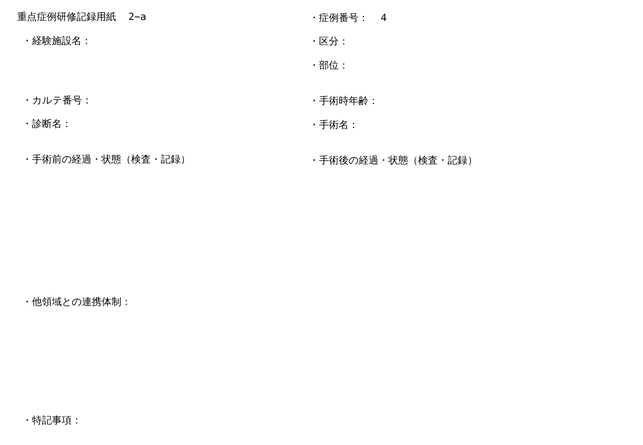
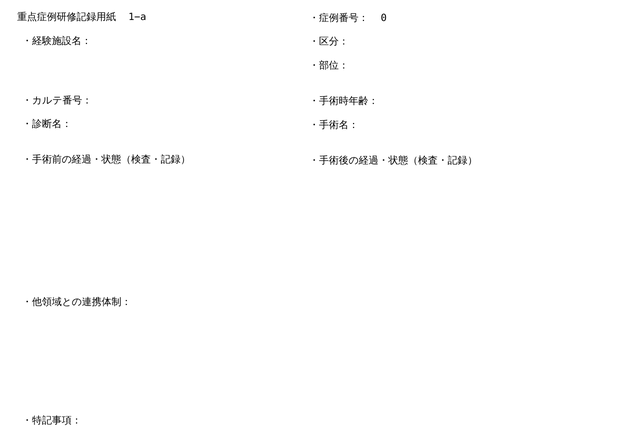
2−a: 2−a -> 1−a
4: 4 -> 0
